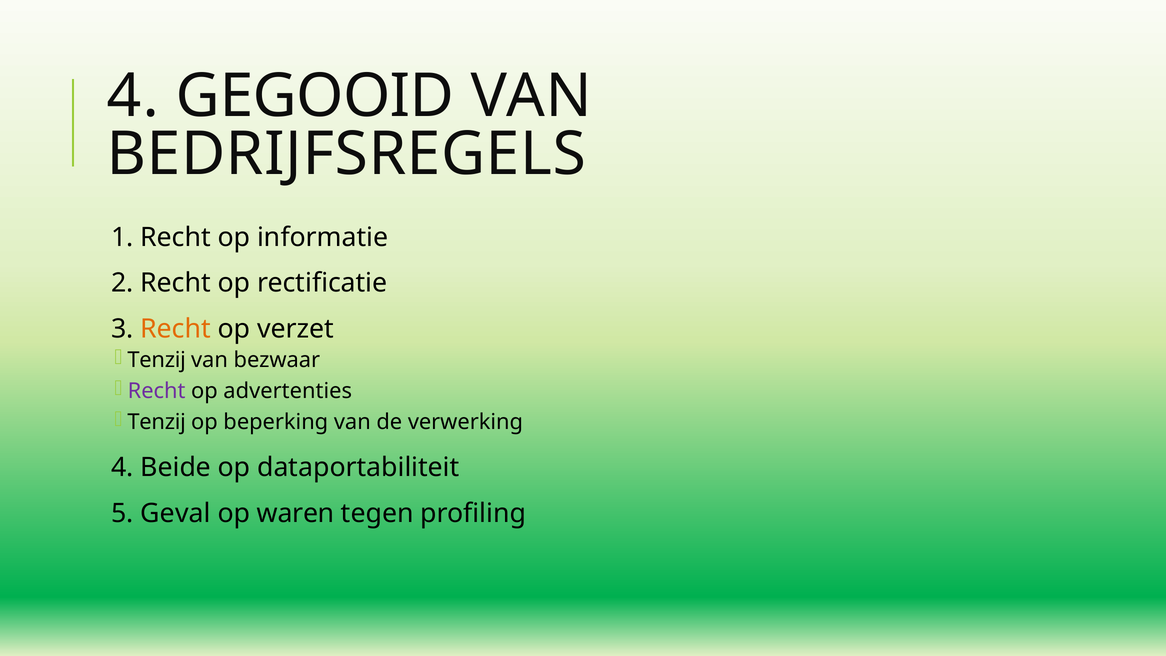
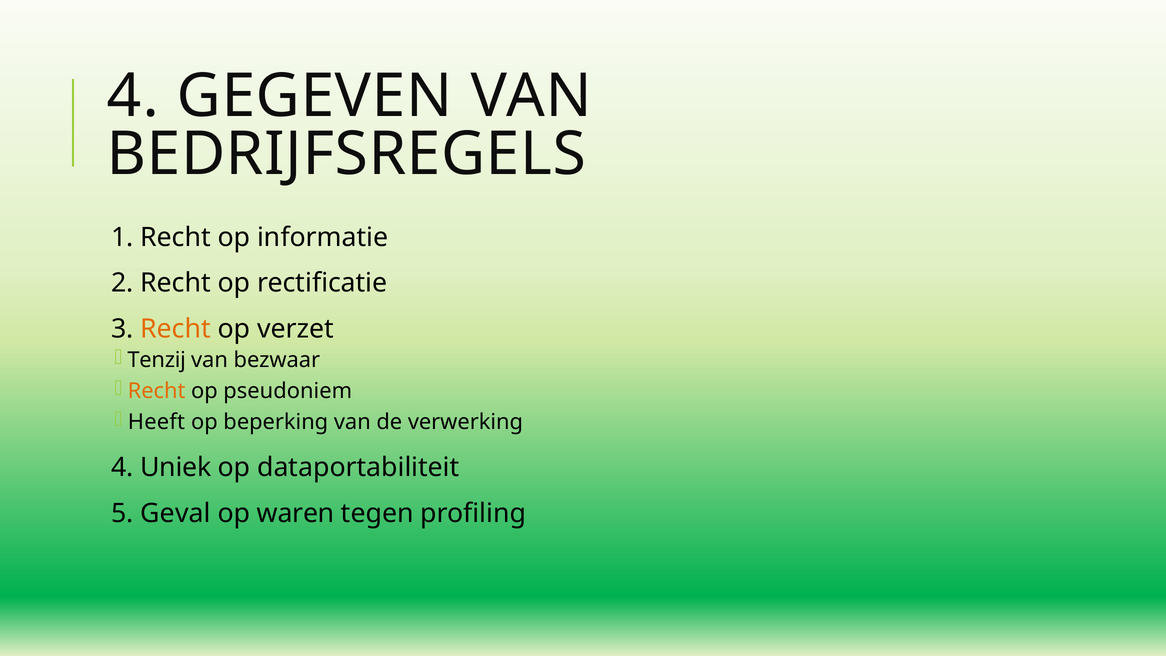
GEGOOID: GEGOOID -> GEGEVEN
Recht at (157, 391) colour: purple -> orange
advertenties: advertenties -> pseudoniem
Tenzij at (157, 422): Tenzij -> Heeft
Beide: Beide -> Uniek
